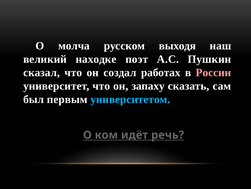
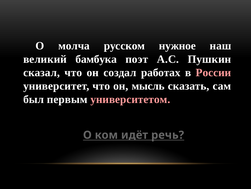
выходя: выходя -> нужное
находке: находке -> бамбука
запаху: запаху -> мысль
университетом colour: light blue -> pink
